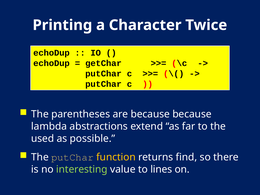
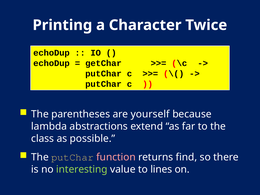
are because: because -> yourself
used: used -> class
function colour: yellow -> pink
